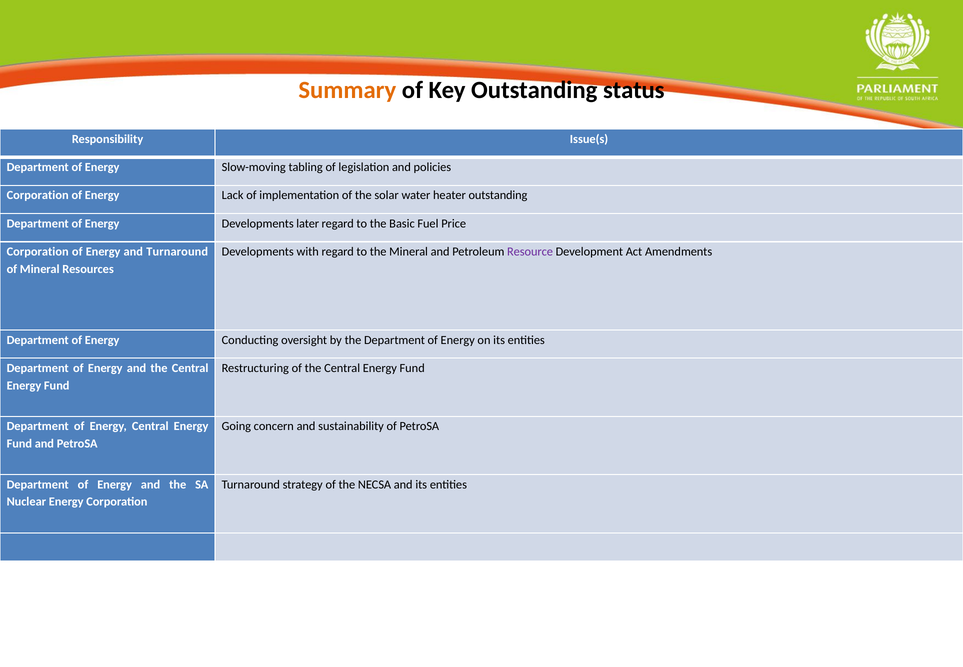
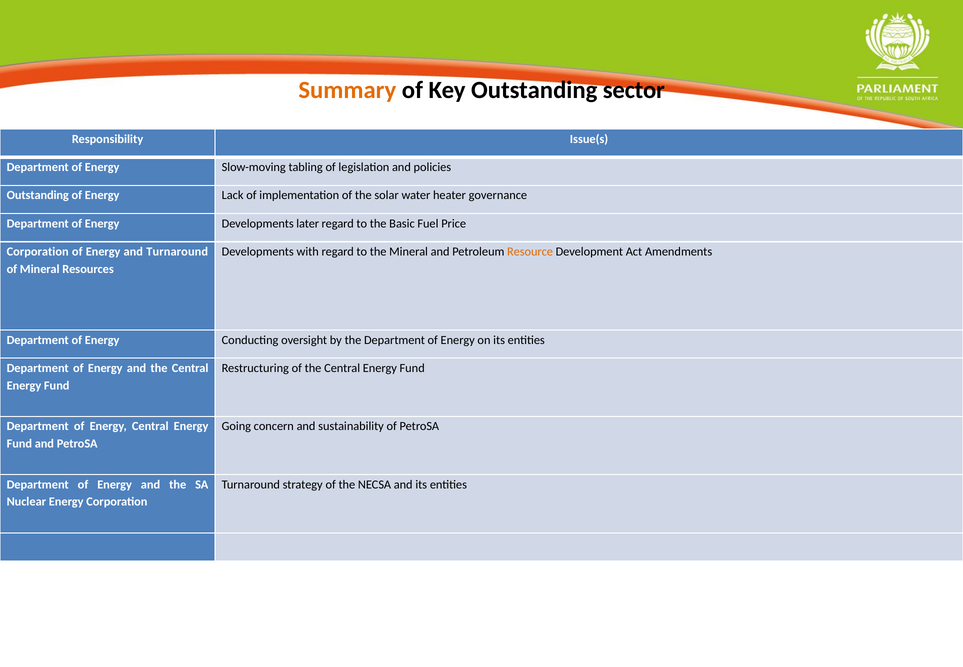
status: status -> sector
Corporation at (38, 195): Corporation -> Outstanding
heater outstanding: outstanding -> governance
Resource colour: purple -> orange
